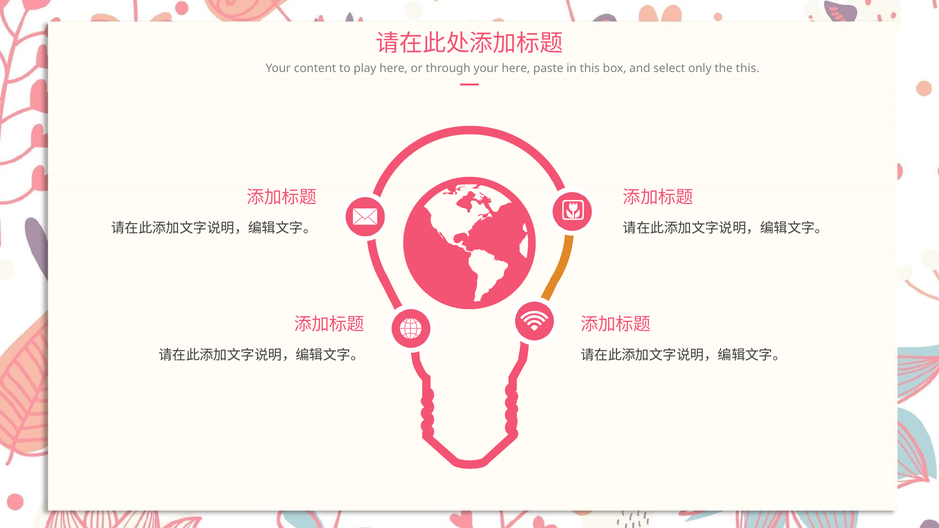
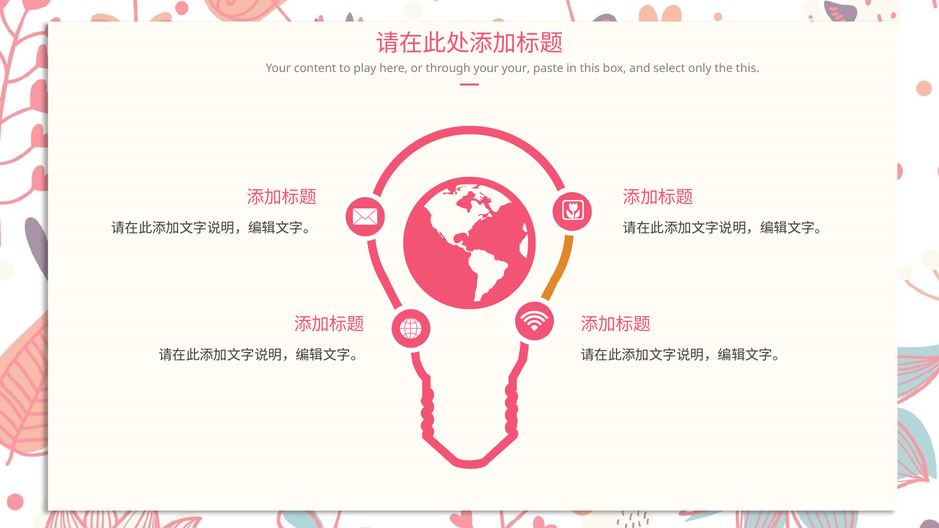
your here: here -> your
